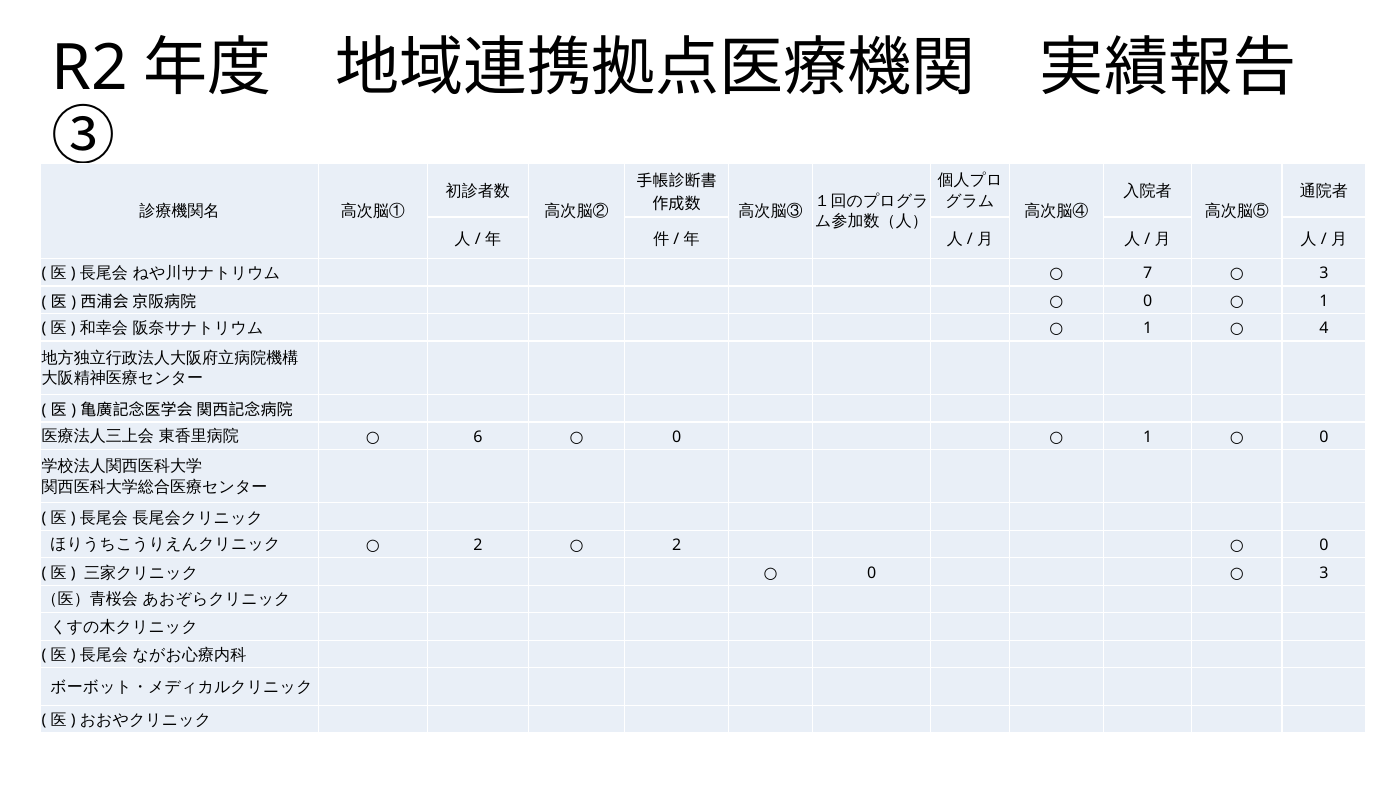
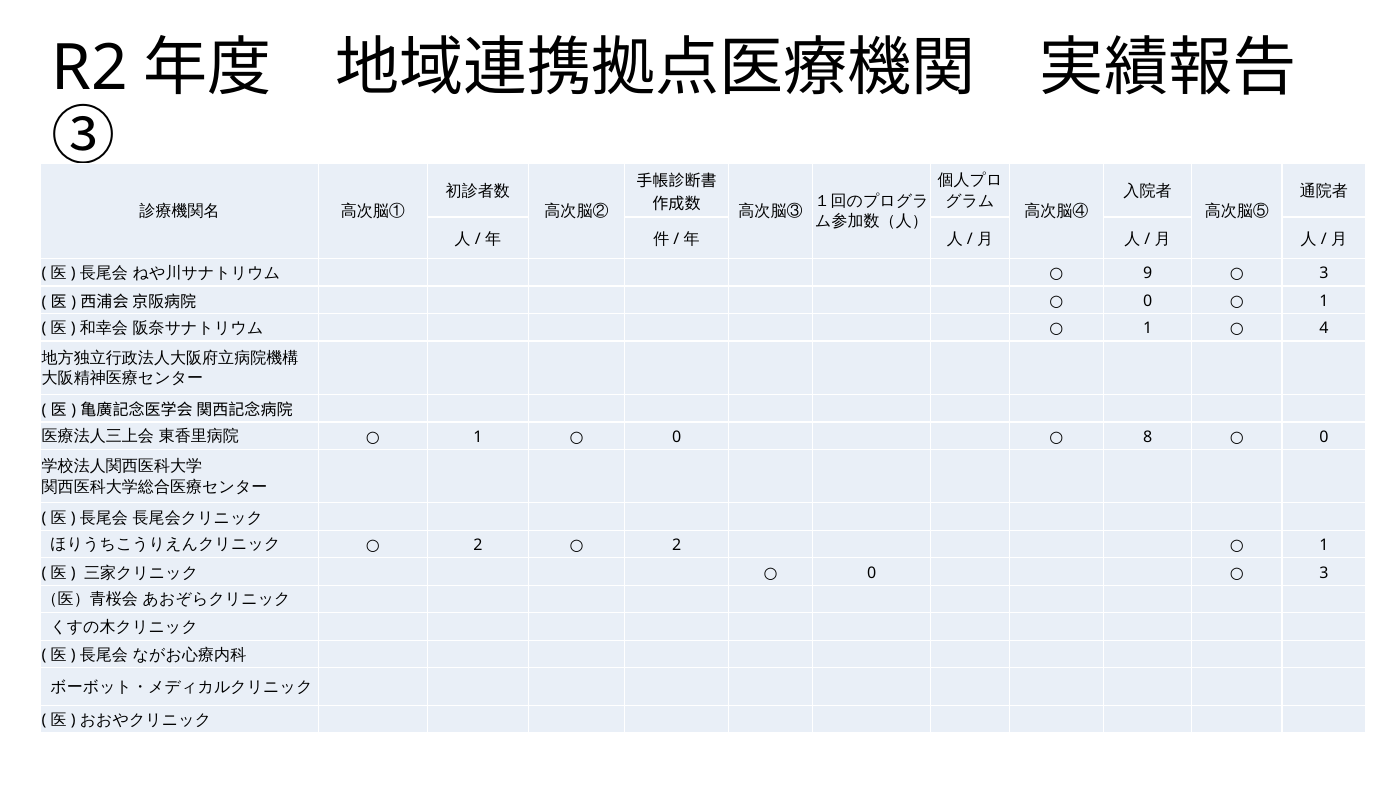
7: 7 -> 9
6 at (478, 437): 6 -> 1
1 at (1148, 437): 1 -> 8
0 at (1324, 546): 0 -> 1
